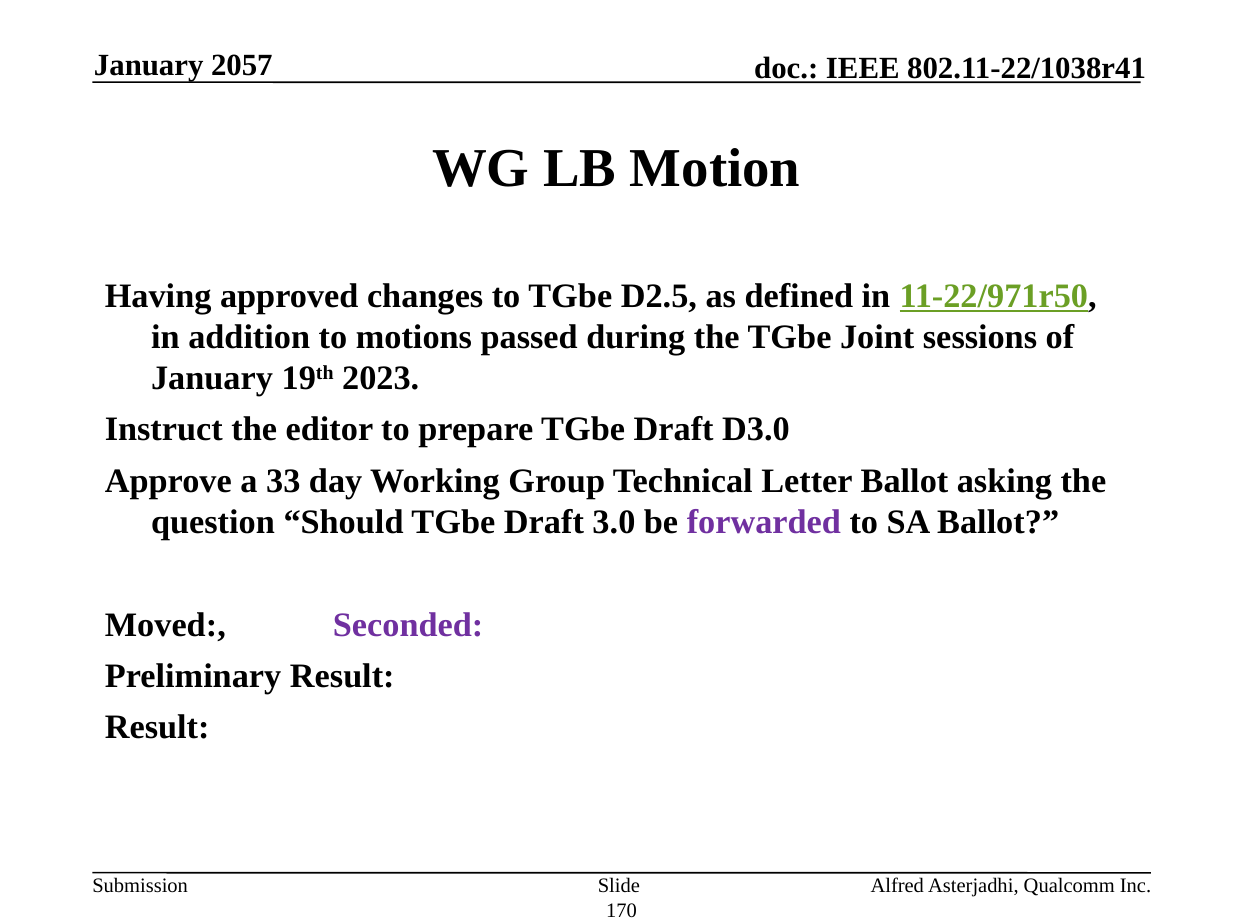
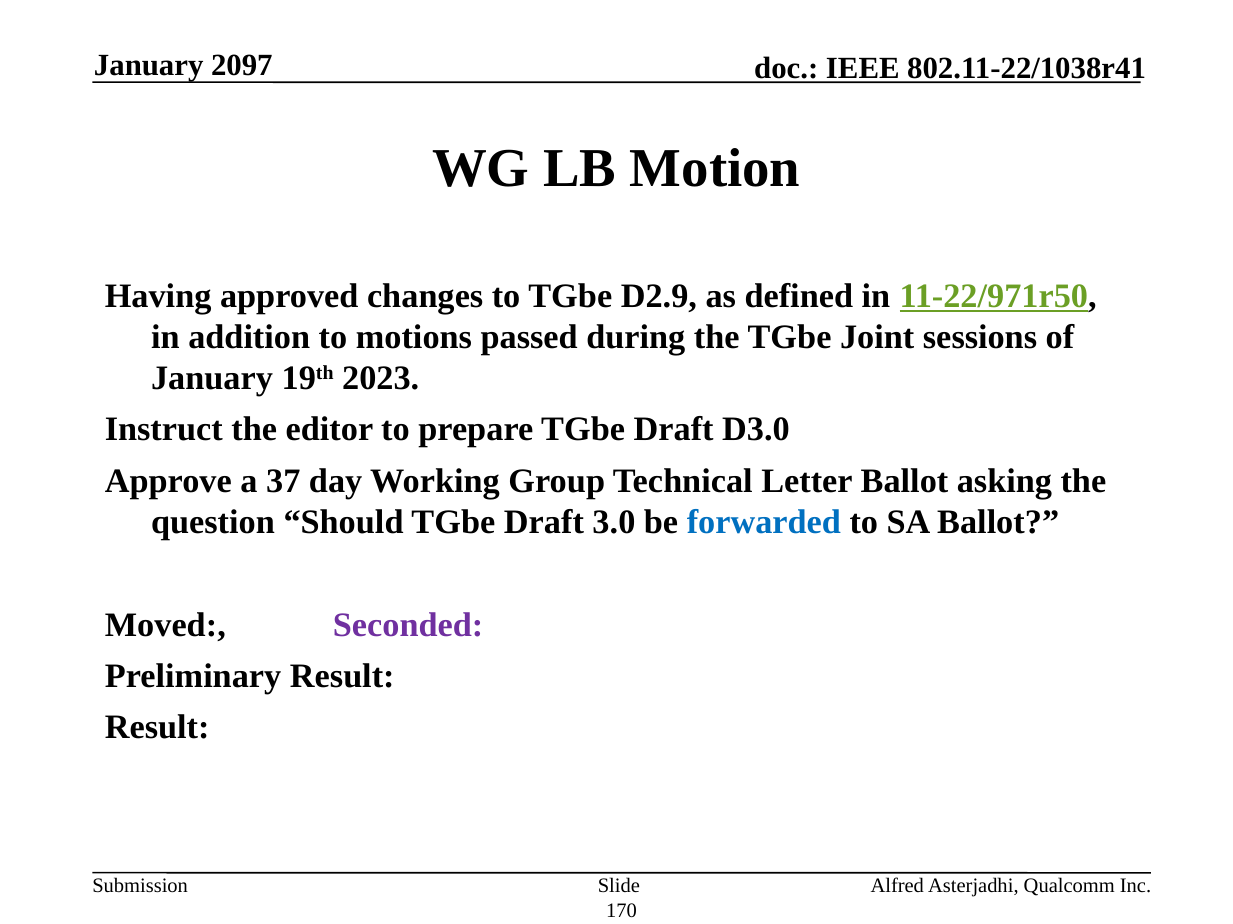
2057: 2057 -> 2097
D2.5: D2.5 -> D2.9
33: 33 -> 37
forwarded colour: purple -> blue
